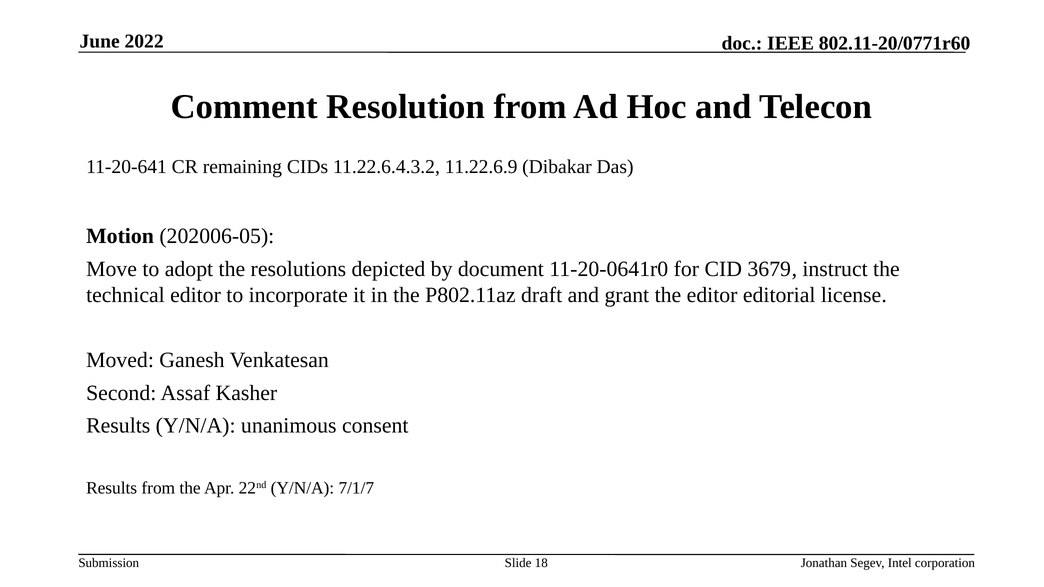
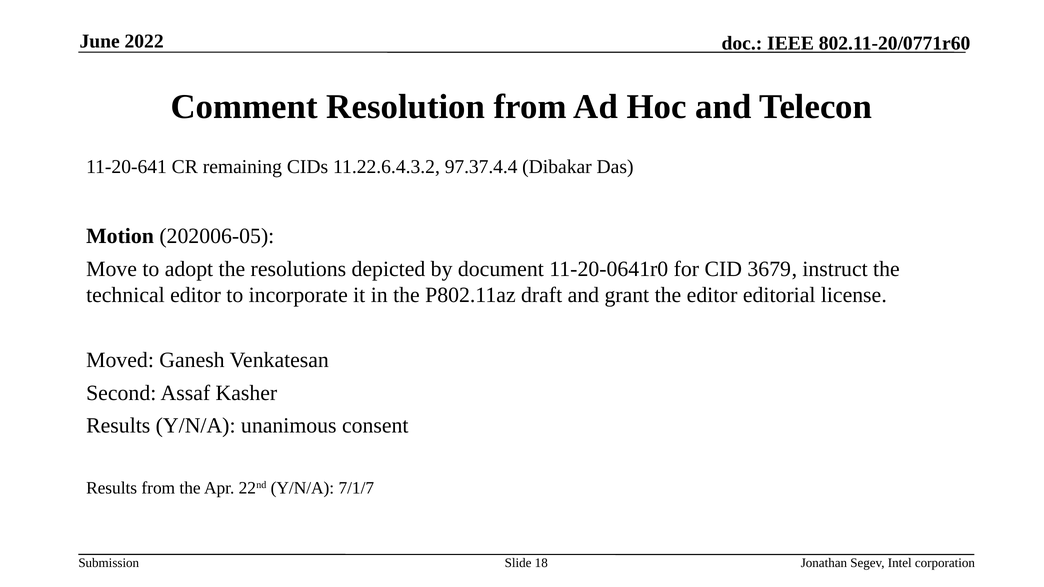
11.22.6.9: 11.22.6.9 -> 97.37.4.4
